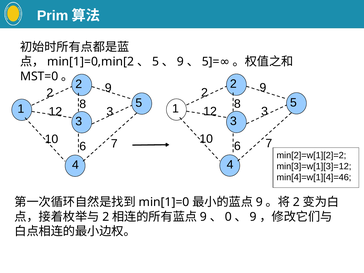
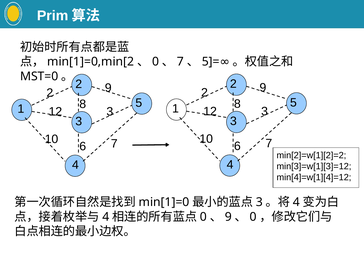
5 at (156, 62): 5 -> 0
9 at (180, 62): 9 -> 7
min[4]=w[1][4]=46: min[4]=w[1][4]=46 -> min[4]=w[1][4]=12
9 at (259, 202): 9 -> 3
2 at (296, 202): 2 -> 4
2 at (106, 217): 2 -> 4
9 at (203, 217): 9 -> 0
0 at (228, 217): 0 -> 9
9 at (253, 217): 9 -> 0
